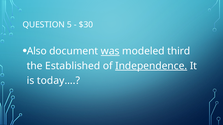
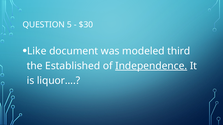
Also: Also -> Like
was underline: present -> none
today…: today… -> liquor…
